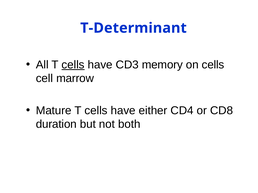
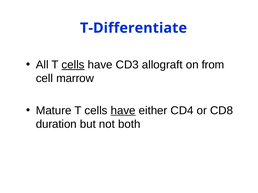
T-Determinant: T-Determinant -> T-Differentiate
memory: memory -> allograft
on cells: cells -> from
have at (123, 111) underline: none -> present
